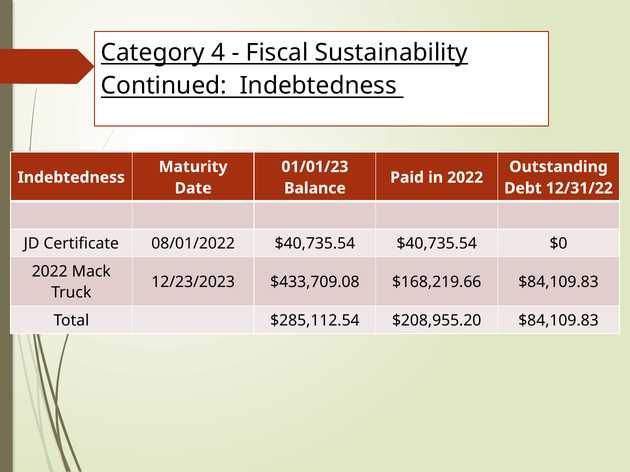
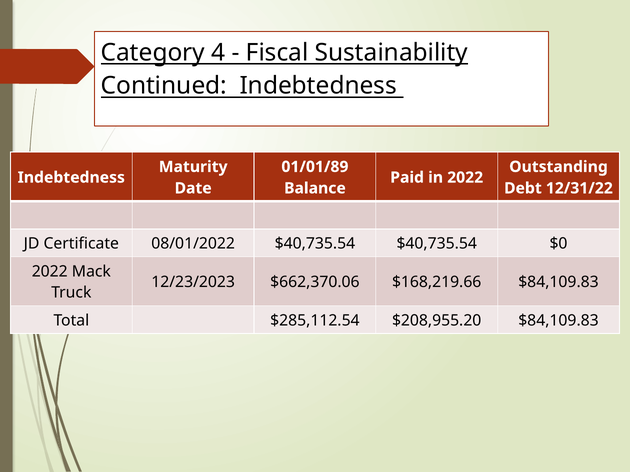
01/01/23: 01/01/23 -> 01/01/89
$433,709.08: $433,709.08 -> $662,370.06
